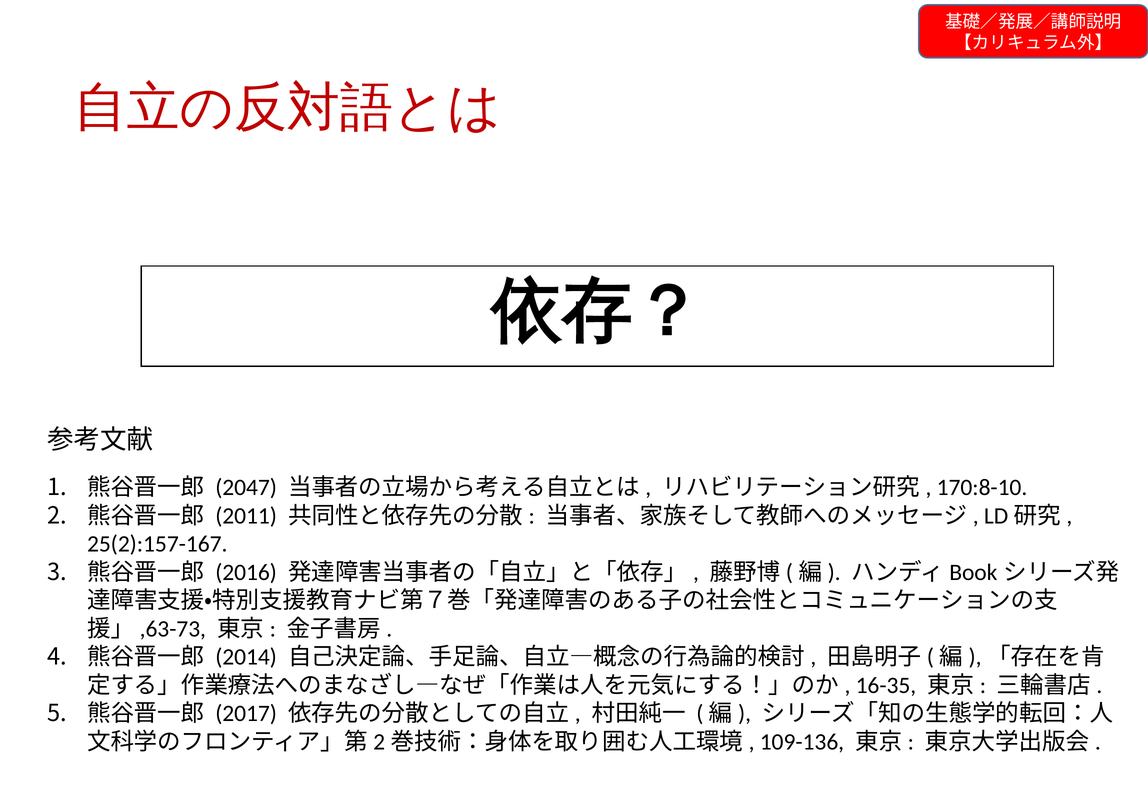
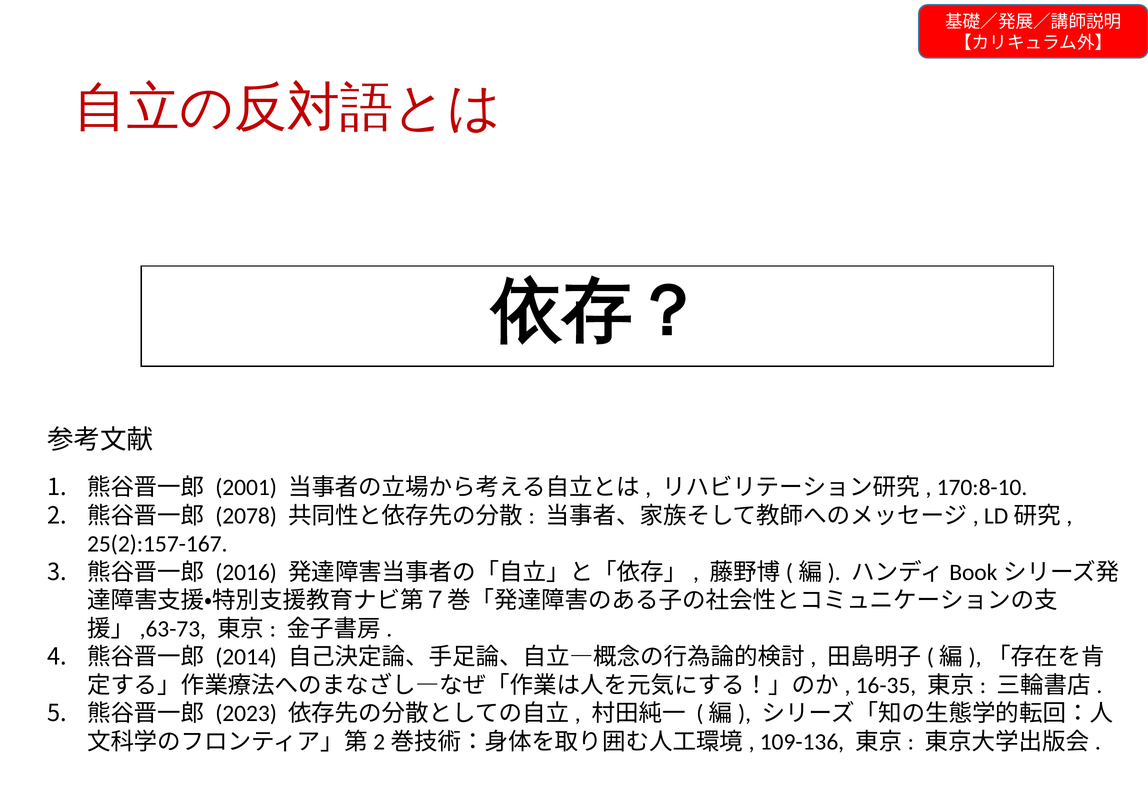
2047: 2047 -> 2001
2011: 2011 -> 2078
2017: 2017 -> 2023
